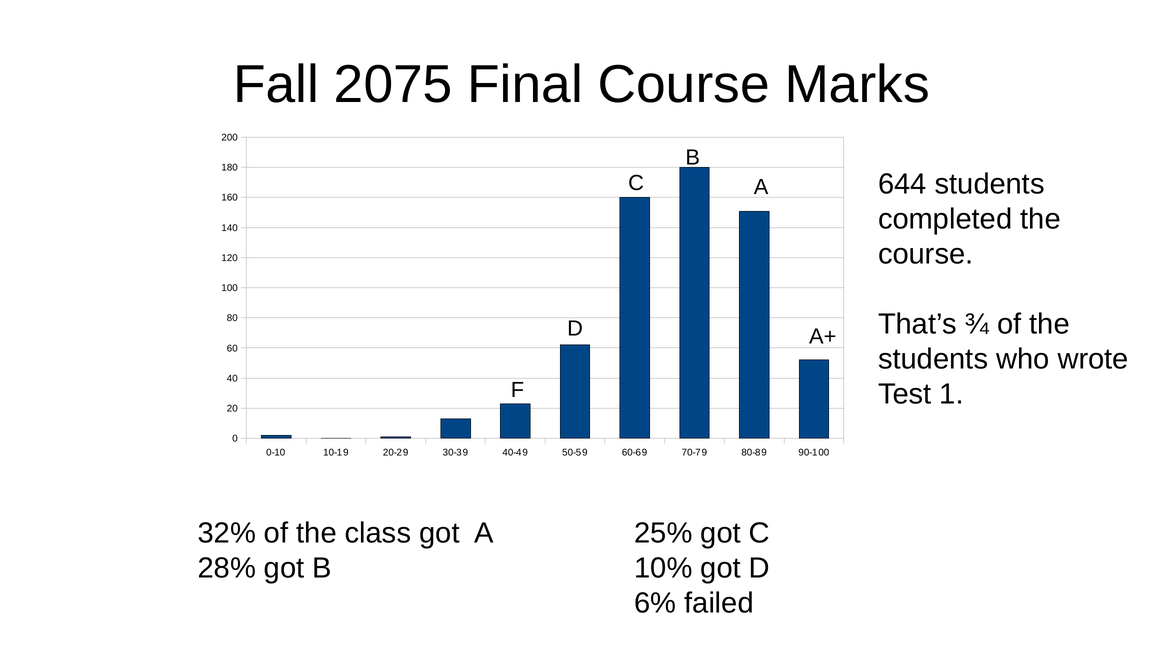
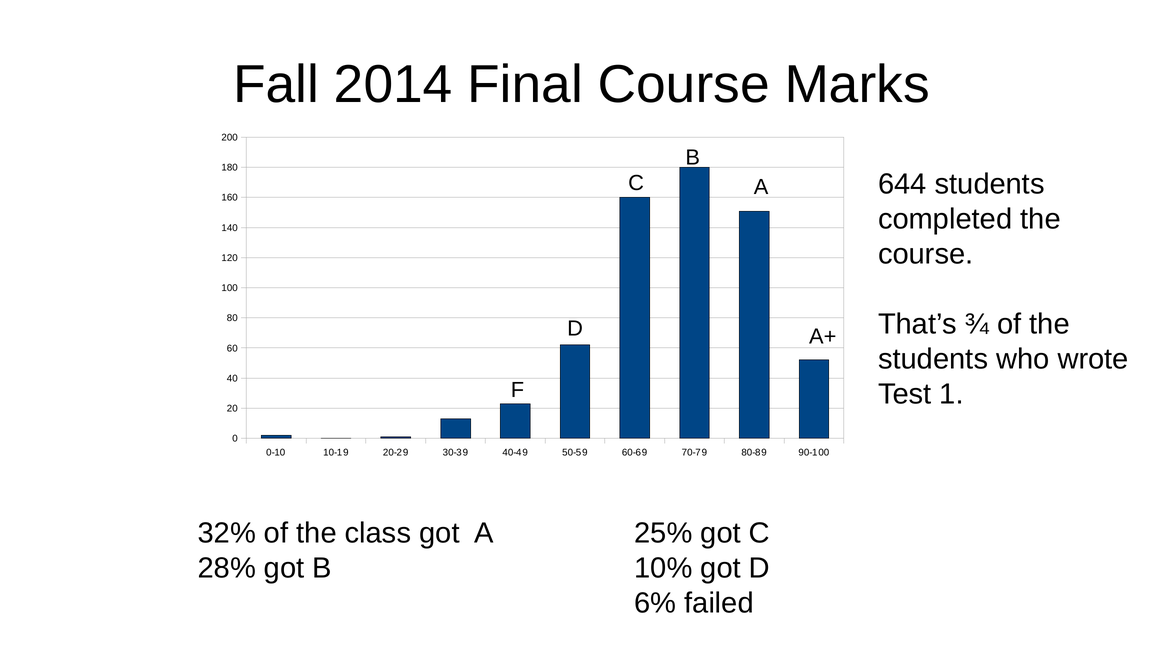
2075: 2075 -> 2014
